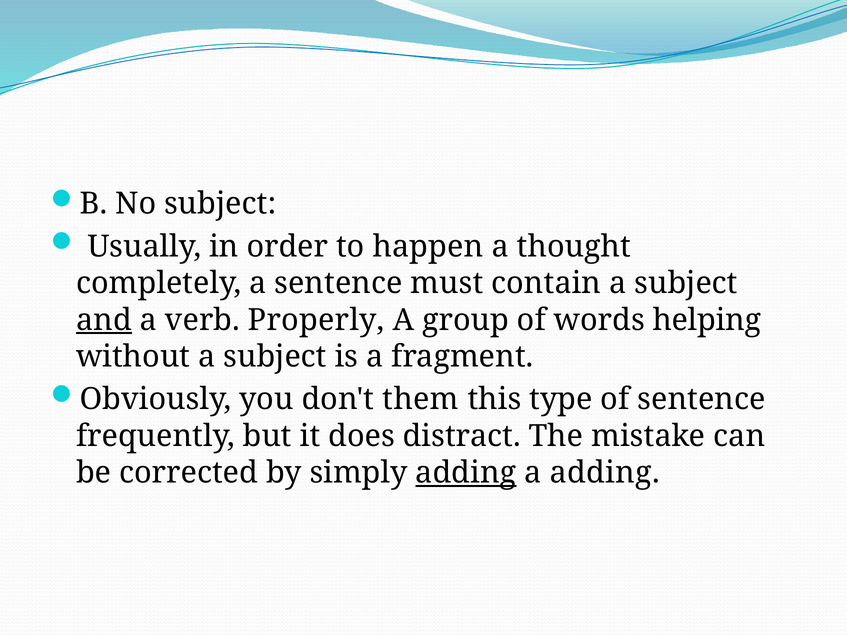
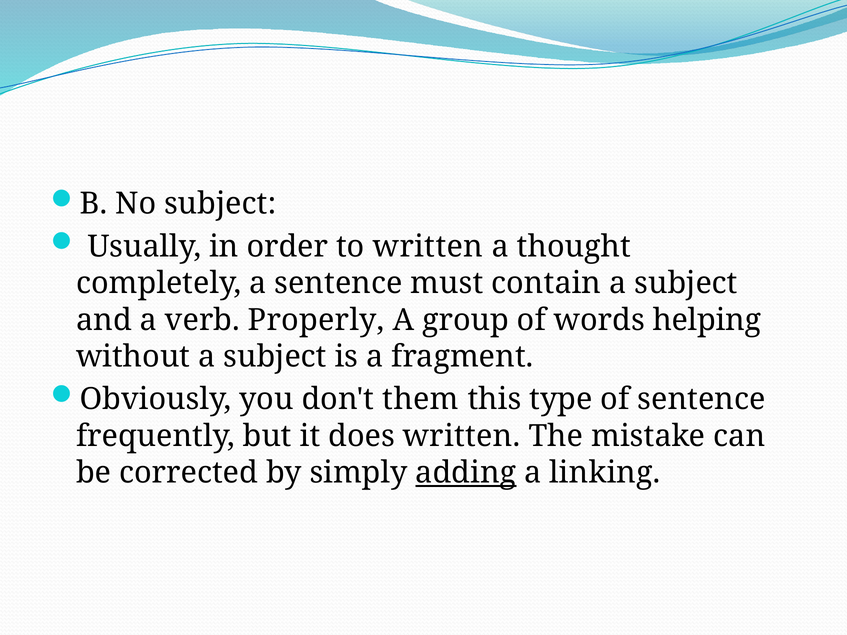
to happen: happen -> written
and underline: present -> none
does distract: distract -> written
a adding: adding -> linking
